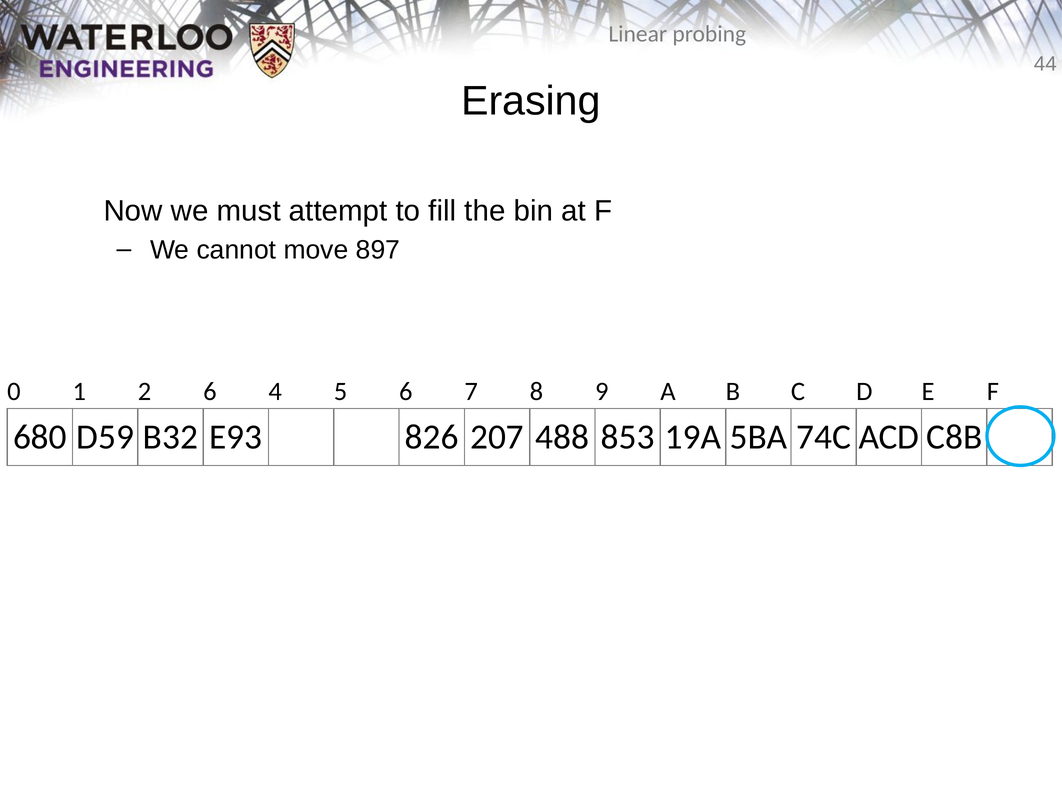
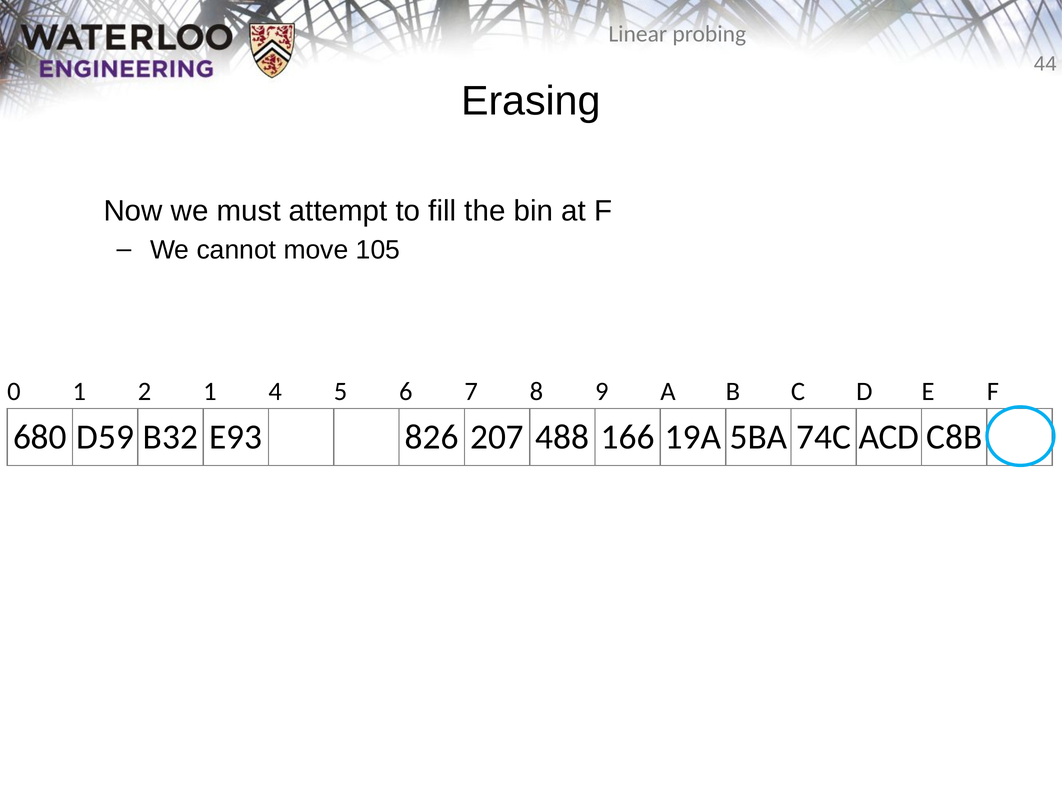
897: 897 -> 105
2 6: 6 -> 1
853: 853 -> 166
